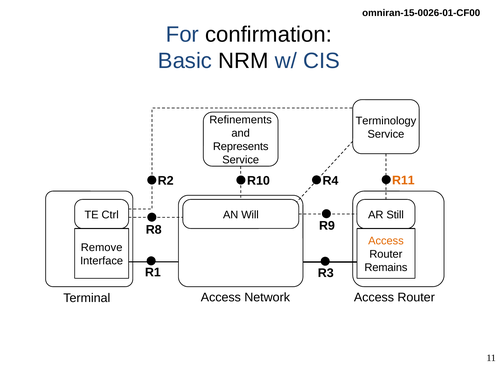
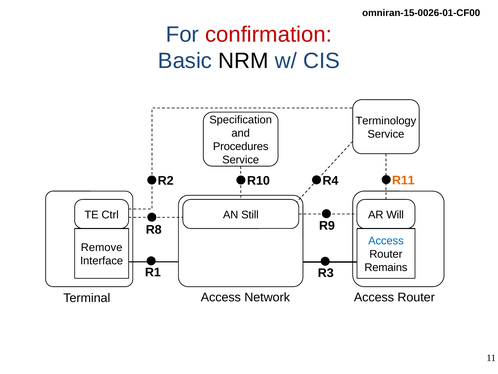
confirmation colour: black -> red
Refinements: Refinements -> Specification
Represents: Represents -> Procedures
Will: Will -> Still
Still: Still -> Will
Access at (386, 241) colour: orange -> blue
